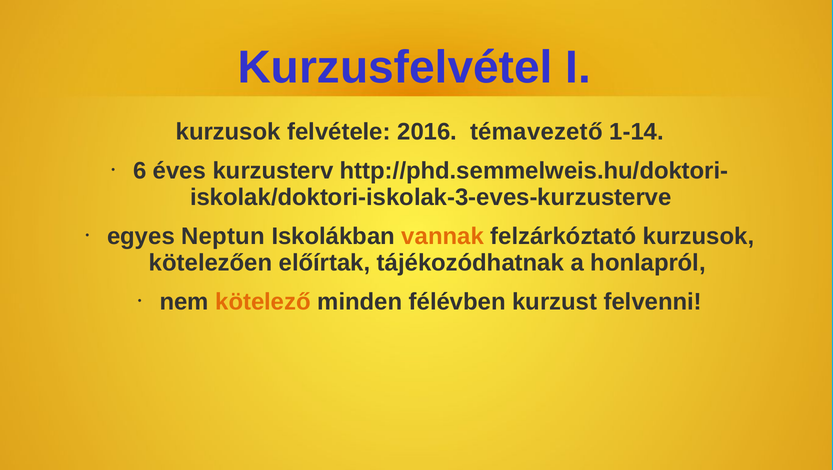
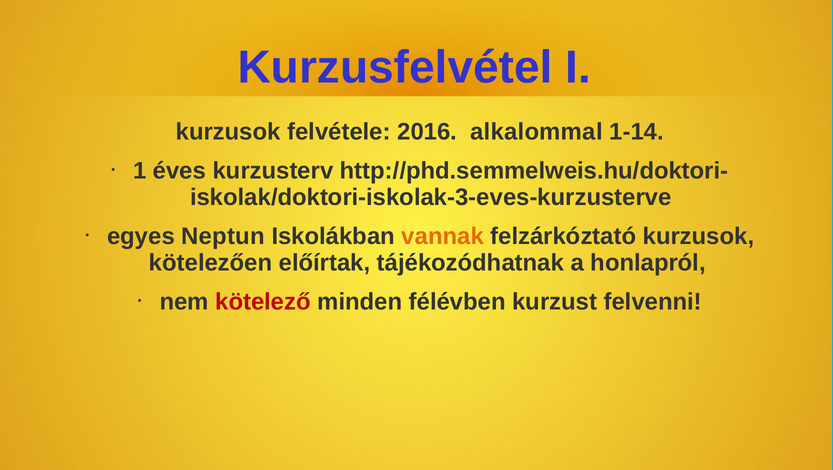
témavezető: témavezető -> alkalommal
6: 6 -> 1
kötelező colour: orange -> red
